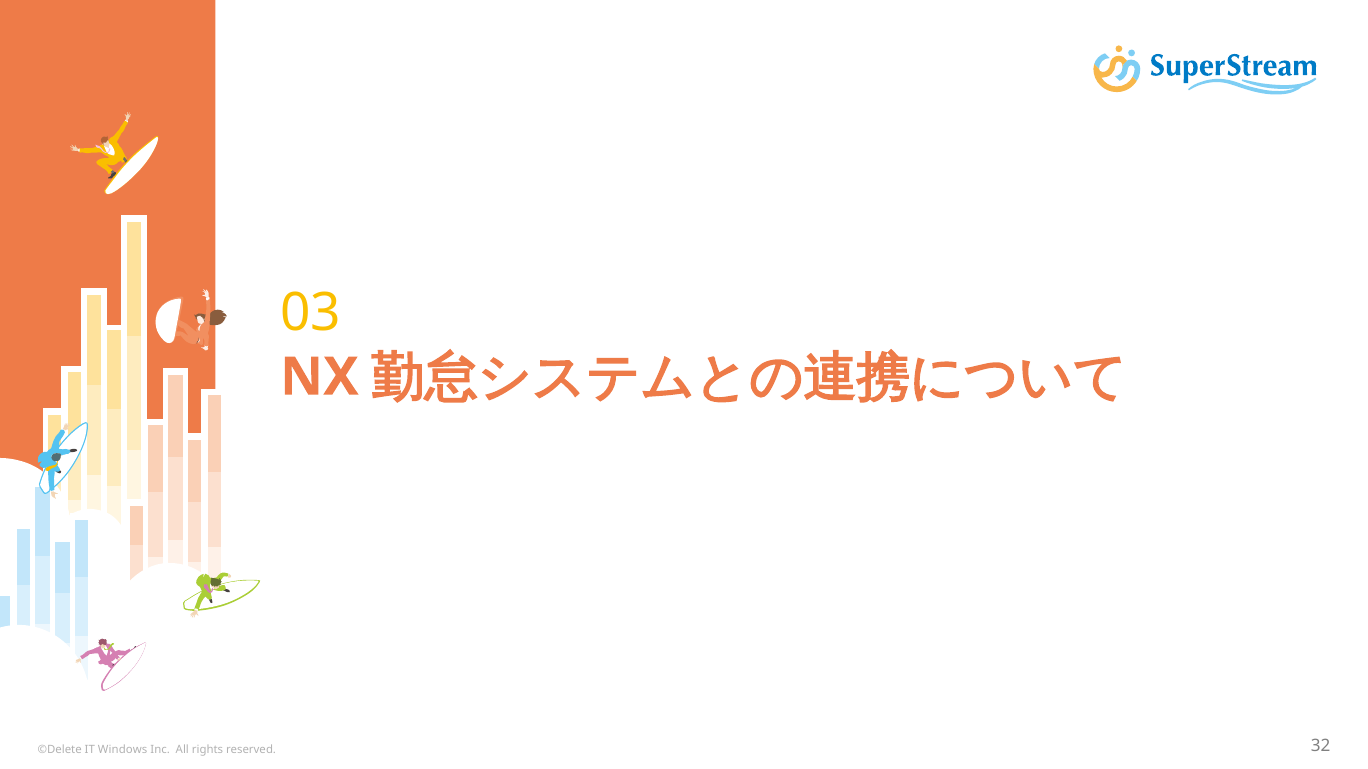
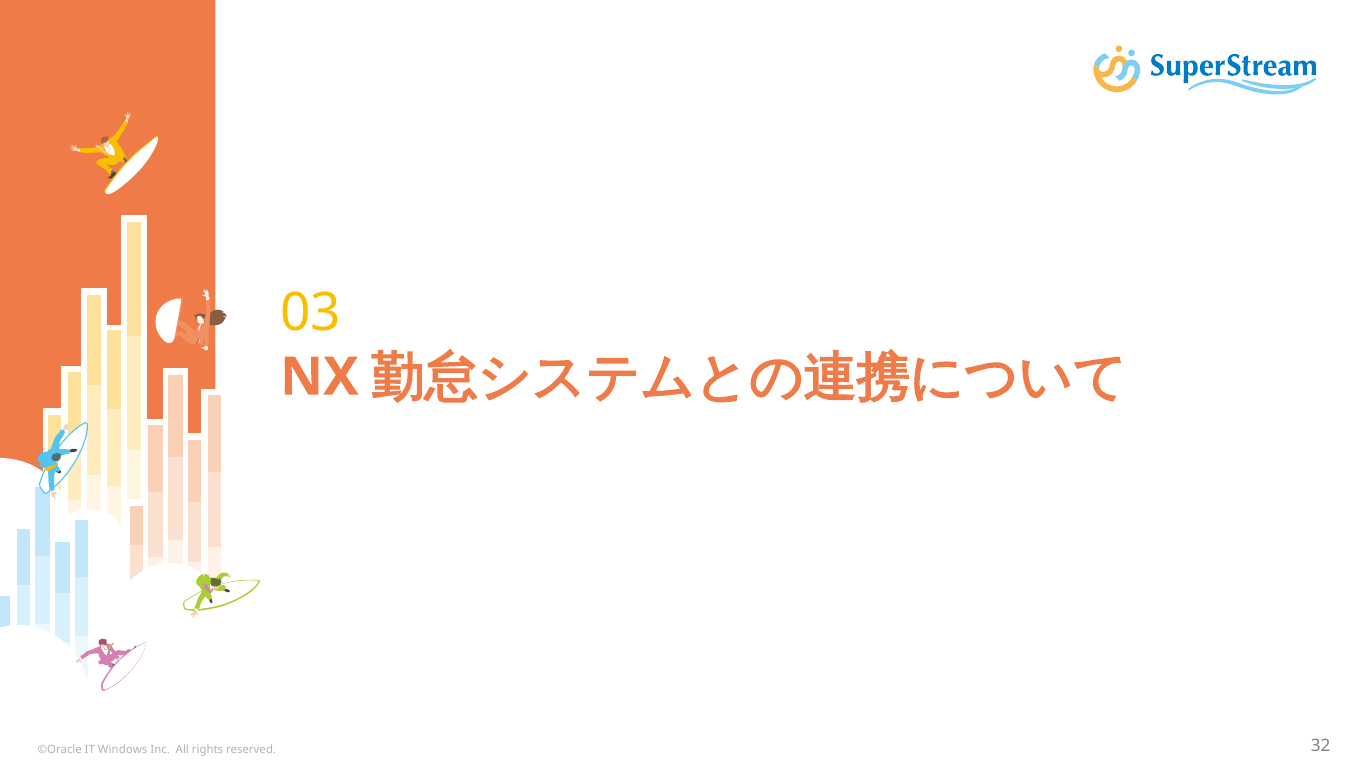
©Delete: ©Delete -> ©Oracle
